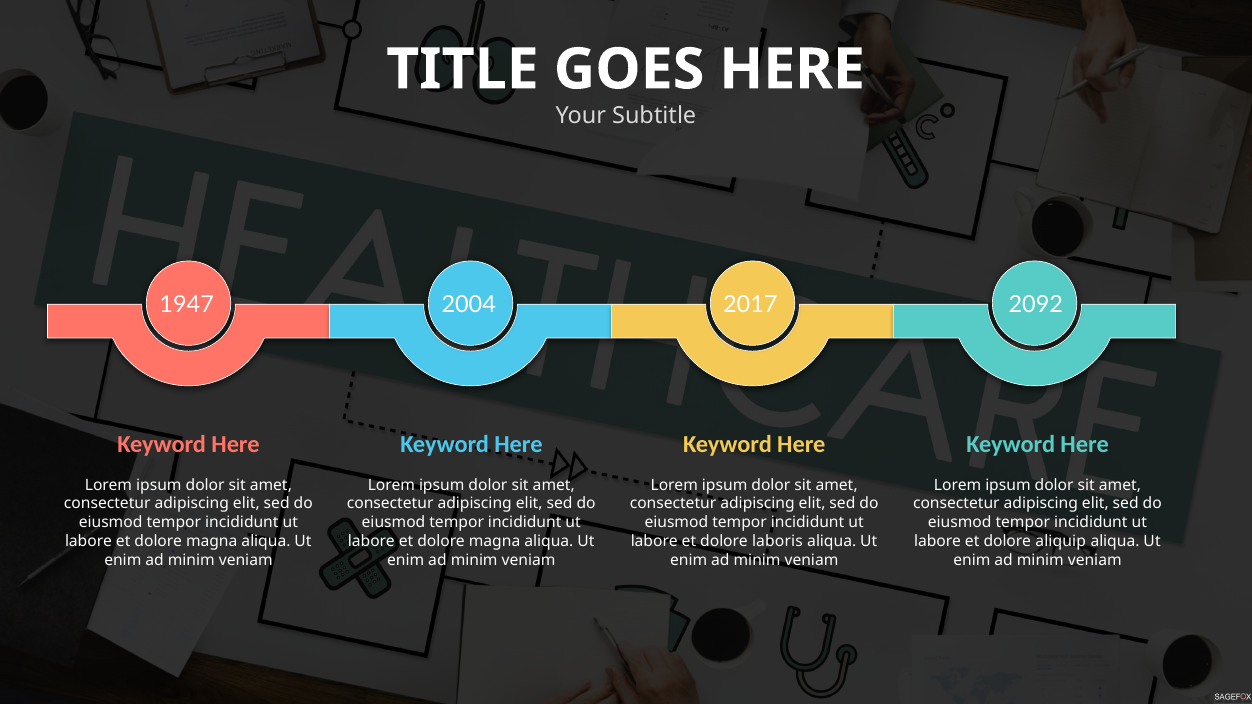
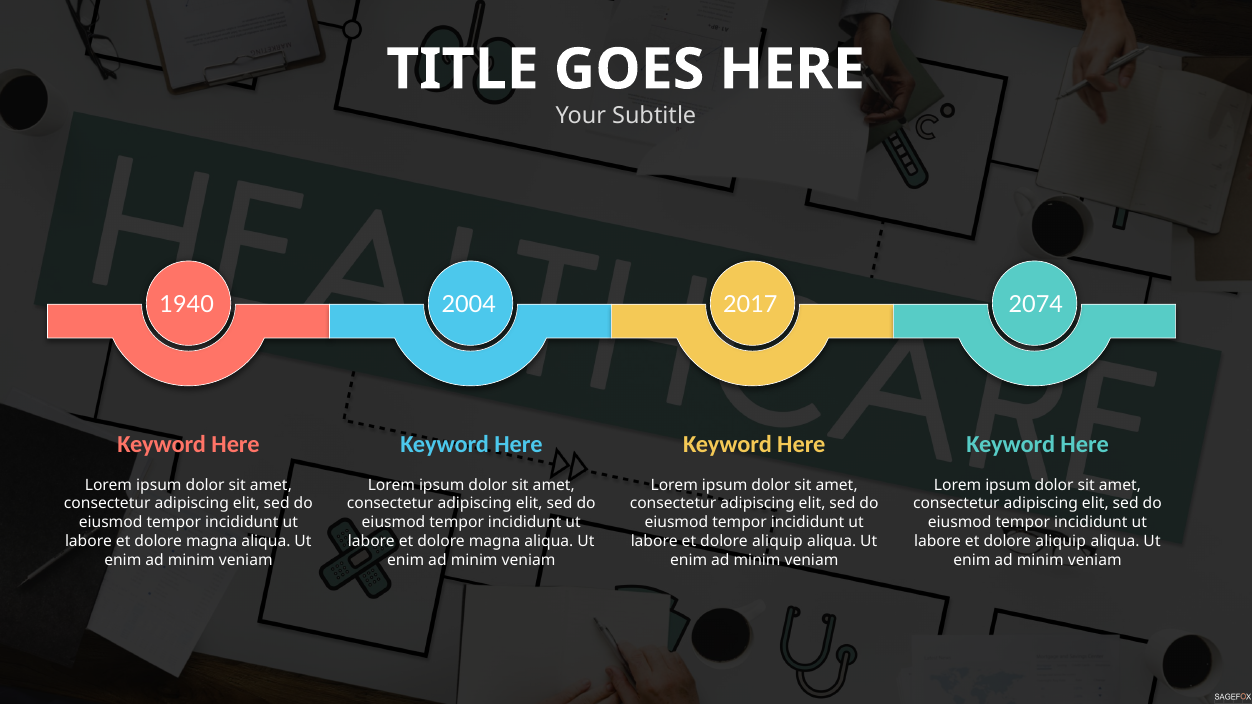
1947: 1947 -> 1940
2092: 2092 -> 2074
laboris at (777, 542): laboris -> aliquip
